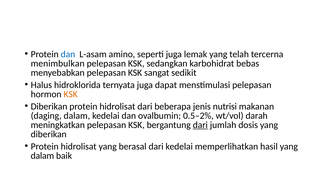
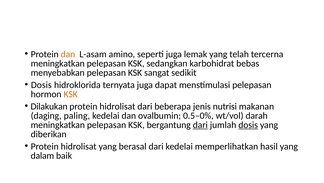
dan at (68, 54) colour: blue -> orange
menimbulkan at (58, 63): menimbulkan -> meningkatkan
Halus at (41, 85): Halus -> Dosis
Diberikan at (49, 106): Diberikan -> Dilakukan
daging dalam: dalam -> paling
0.5–2%: 0.5–2% -> 0.5–0%
dosis at (248, 124) underline: none -> present
